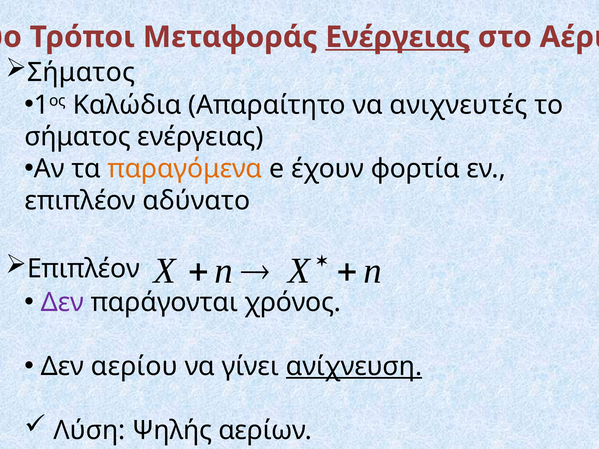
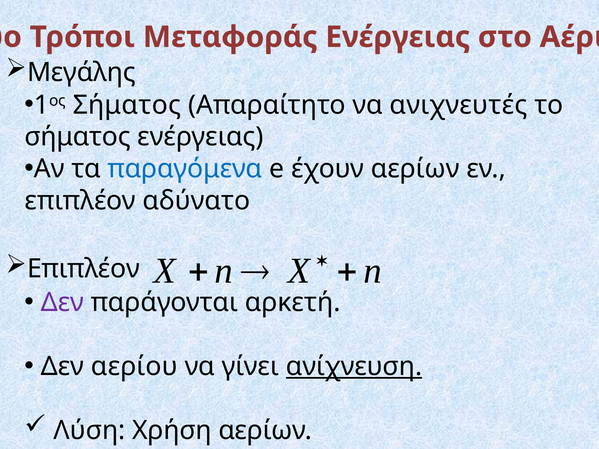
Ενέργειας at (398, 37) underline: present -> none
Σήματος at (81, 72): Σήματος -> Μεγάλης
1ος Καλώδια: Καλώδια -> Σήματος
παραγόμενα colour: orange -> blue
έχουν φορτία: φορτία -> αερίων
χρόνος: χρόνος -> αρκετή
Ψηλής: Ψηλής -> Χρήση
